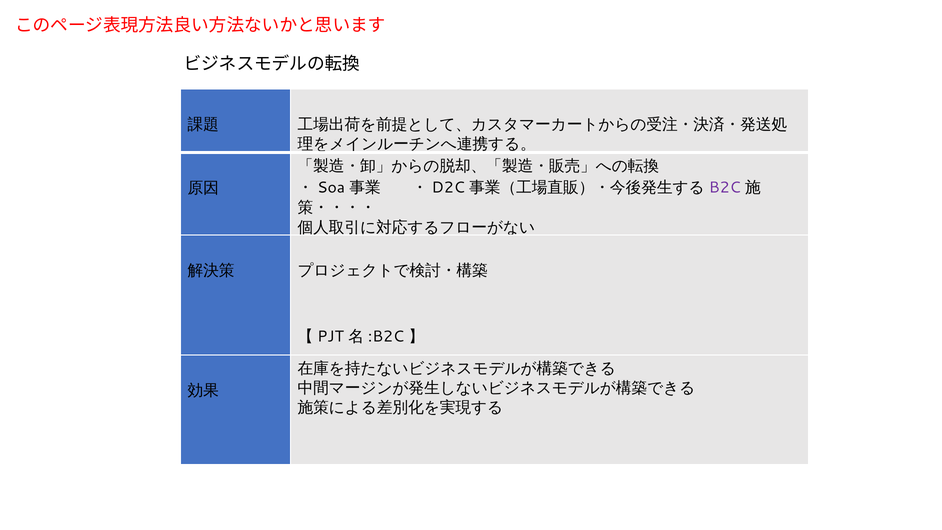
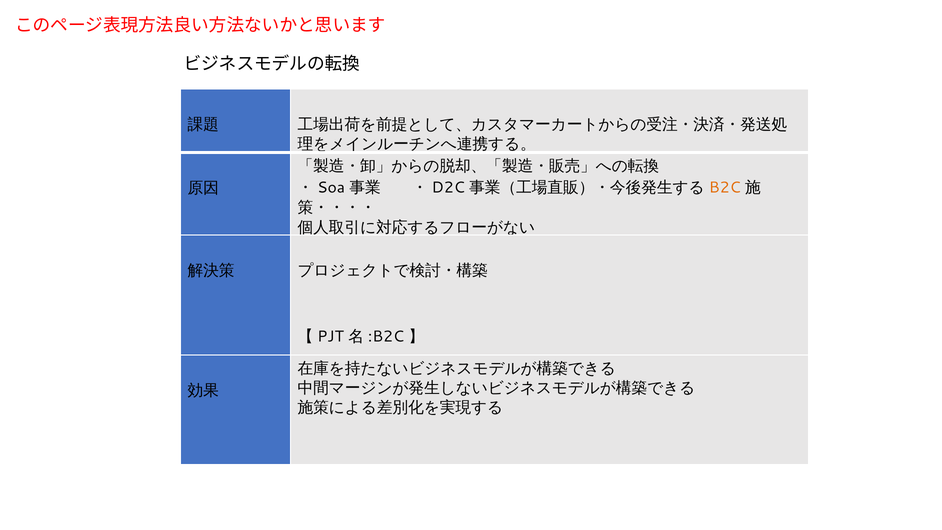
B2C at (725, 188) colour: purple -> orange
